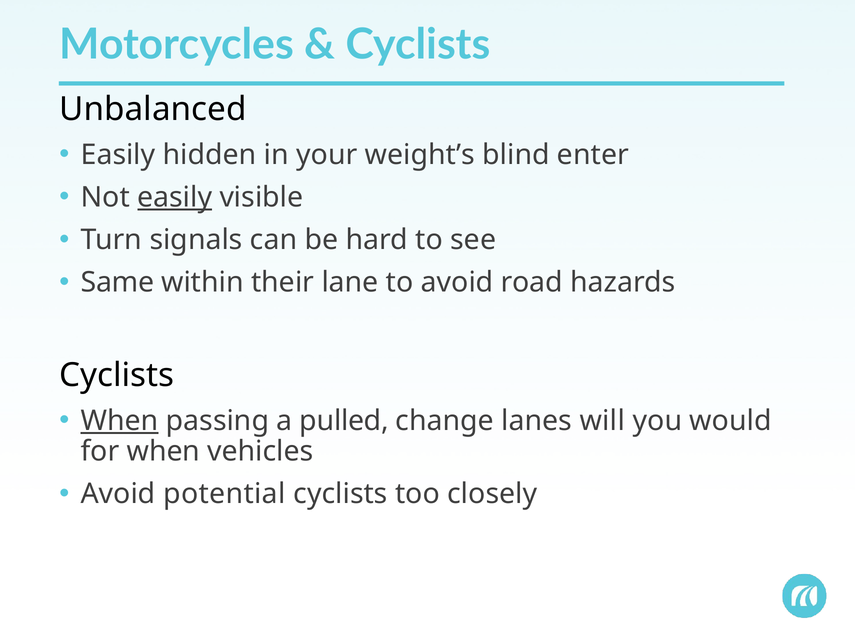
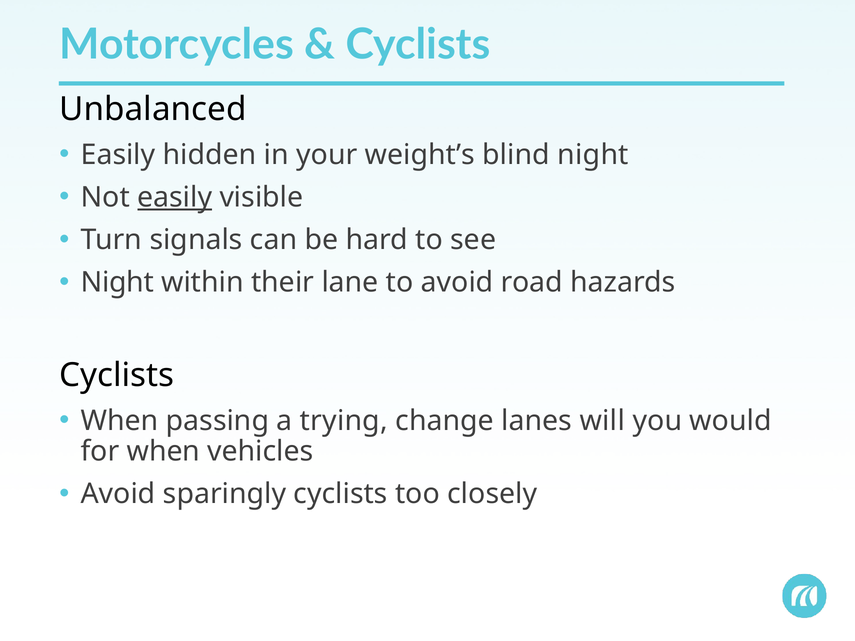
blind enter: enter -> night
Same at (117, 283): Same -> Night
When at (120, 421) underline: present -> none
pulled: pulled -> trying
potential: potential -> sparingly
